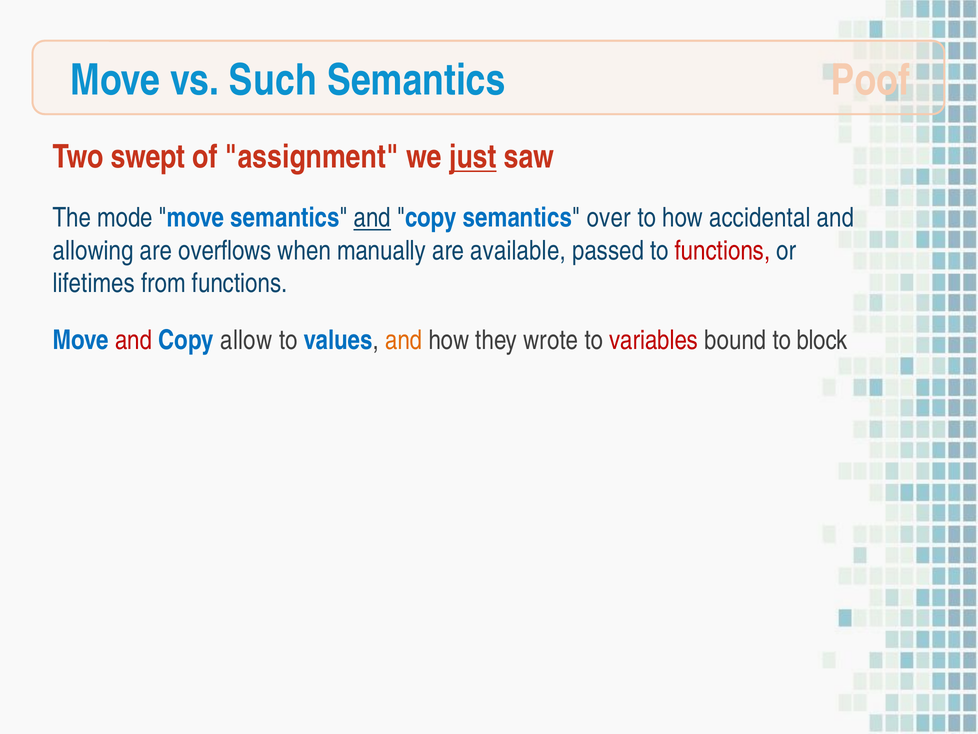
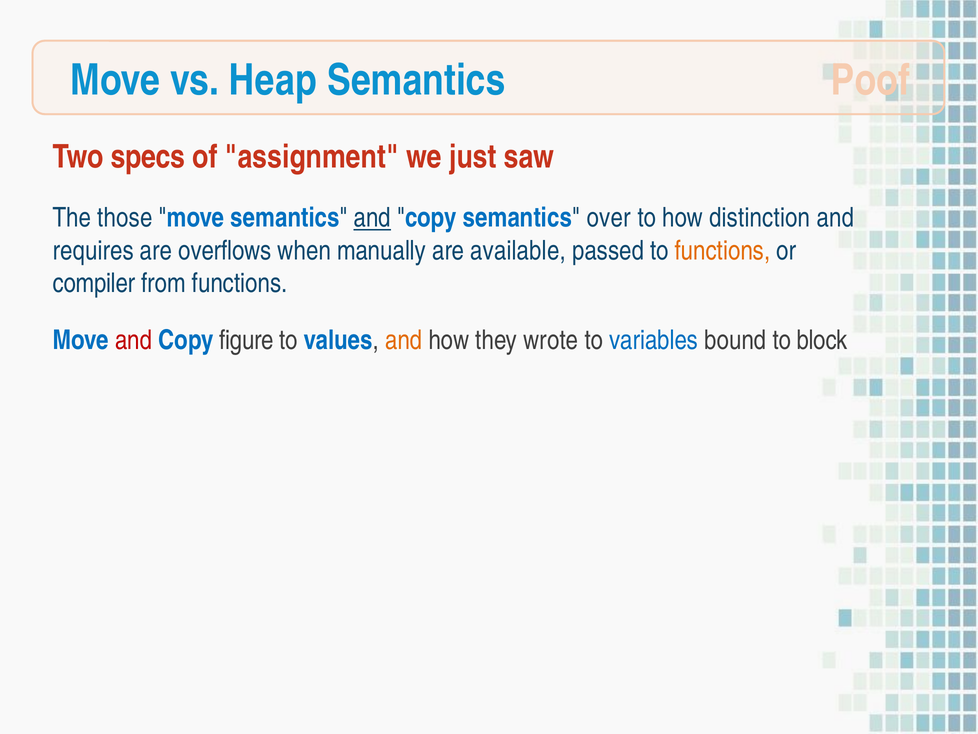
Such: Such -> Heap
swept: swept -> specs
just underline: present -> none
mode: mode -> those
accidental: accidental -> distinction
allowing: allowing -> requires
functions at (723, 250) colour: red -> orange
lifetimes: lifetimes -> compiler
allow: allow -> figure
variables colour: red -> blue
